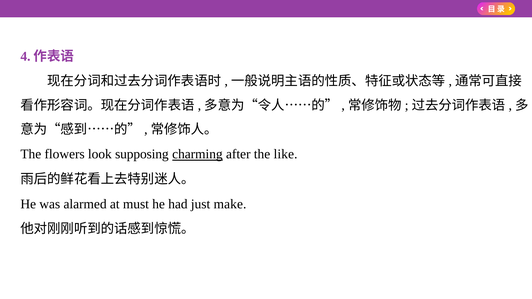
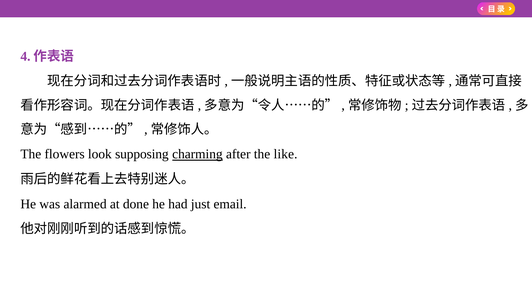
must: must -> done
make: make -> email
